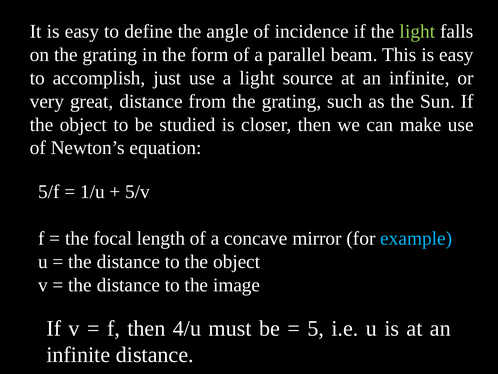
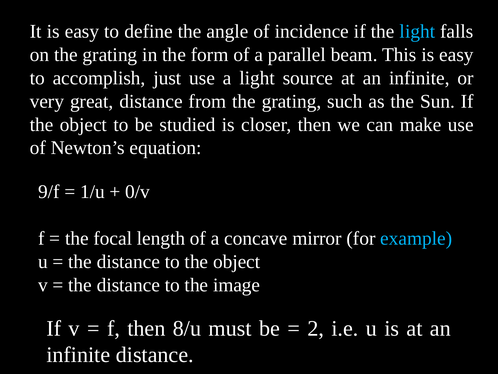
light at (417, 31) colour: light green -> light blue
5/f: 5/f -> 9/f
5/v: 5/v -> 0/v
4/u: 4/u -> 8/u
5: 5 -> 2
